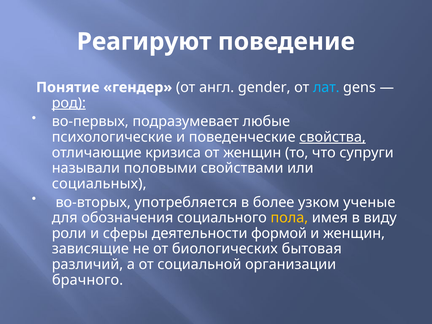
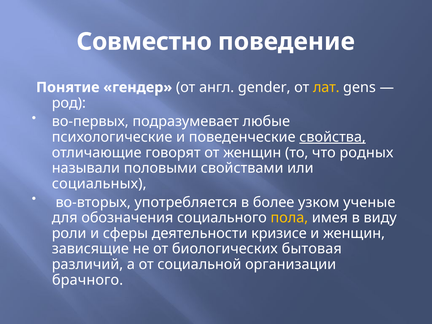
Реагируют: Реагируют -> Совместно
лат colour: light blue -> yellow
род underline: present -> none
кризиса: кризиса -> говорят
супруги: супруги -> родных
формой: формой -> кризисе
